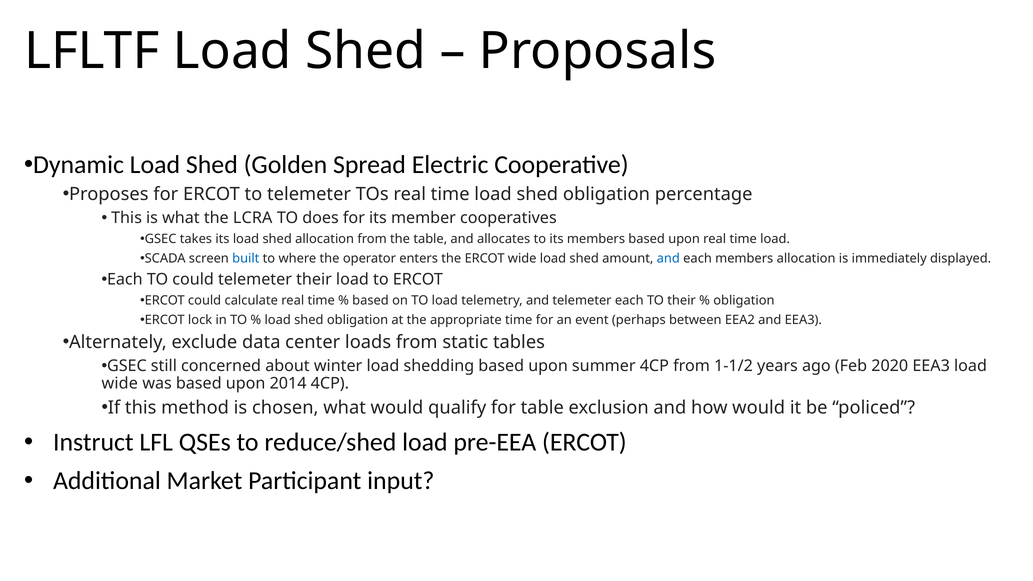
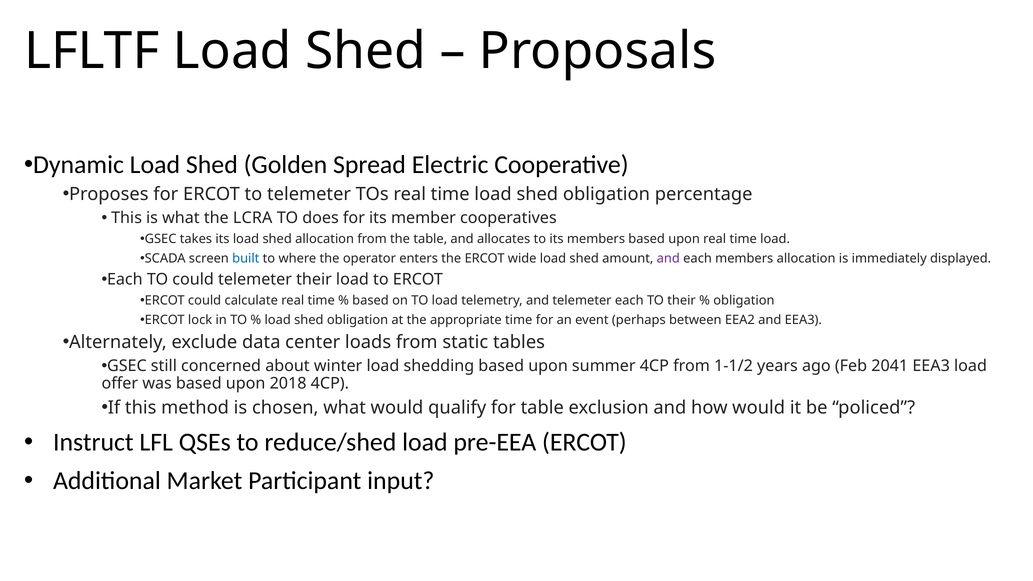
and at (668, 259) colour: blue -> purple
2020: 2020 -> 2041
wide at (120, 384): wide -> offer
2014: 2014 -> 2018
